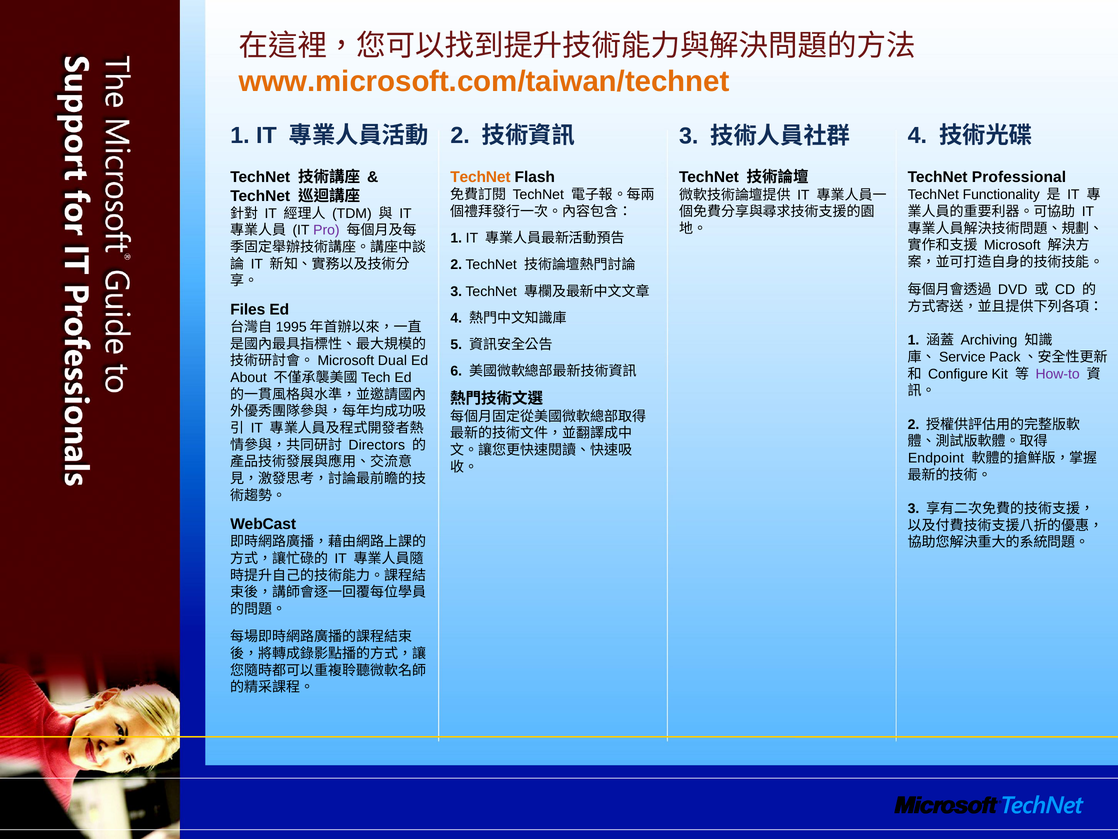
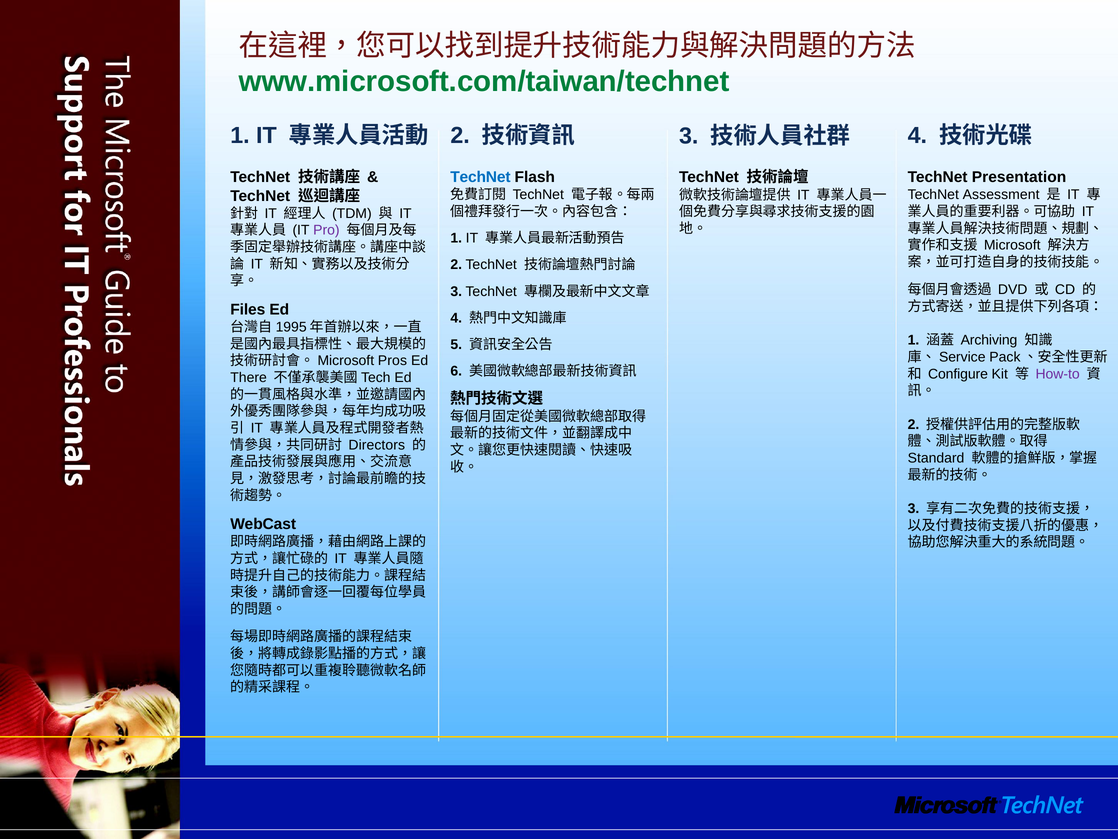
www.microsoft.com/taiwan/technet colour: orange -> green
TechNet at (480, 177) colour: orange -> blue
Professional: Professional -> Presentation
Functionality: Functionality -> Assessment
Dual: Dual -> Pros
About: About -> There
Endpoint: Endpoint -> Standard
